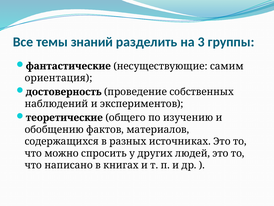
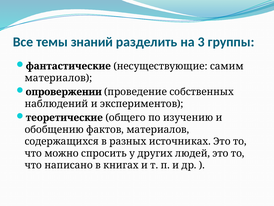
ориентация at (58, 78): ориентация -> материалов
достоверность: достоверность -> опровержении
